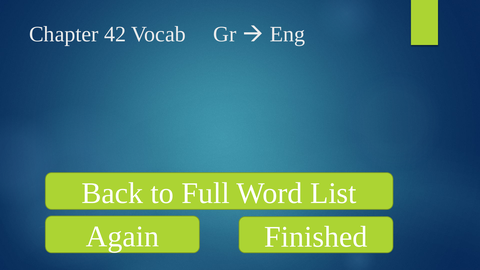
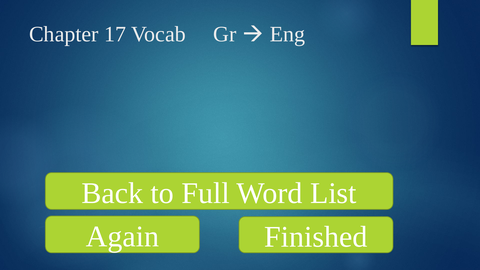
42: 42 -> 17
